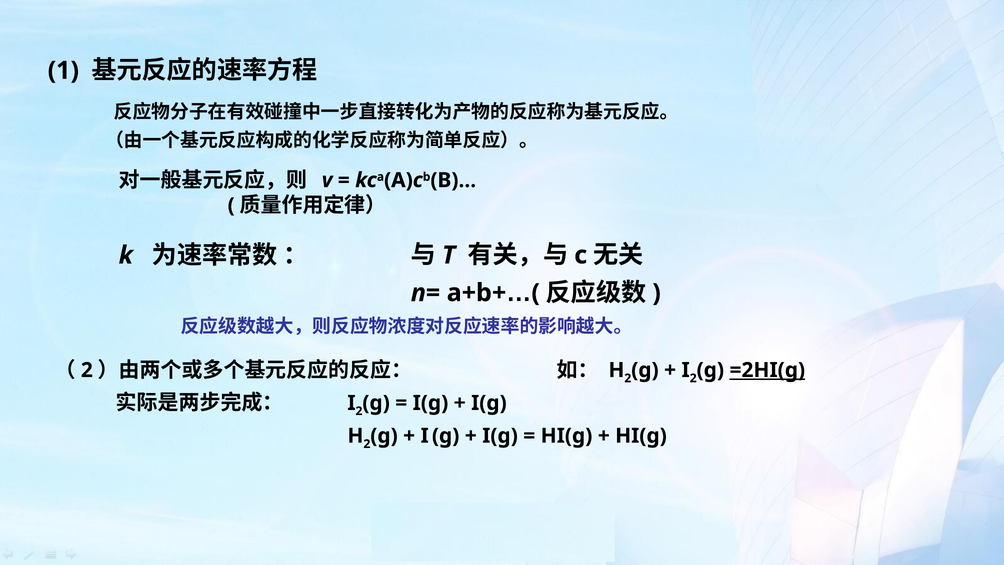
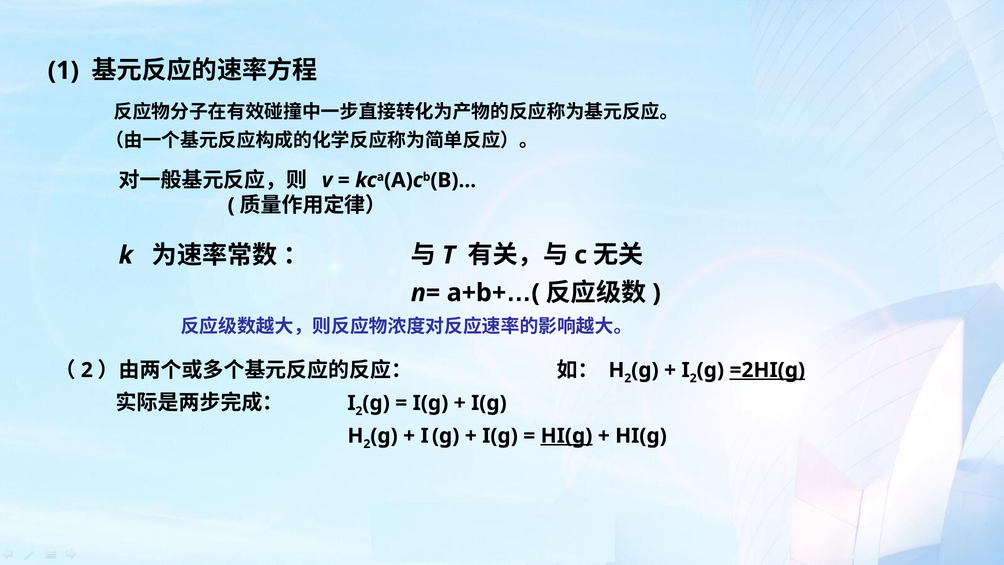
HI(g at (566, 436) underline: none -> present
